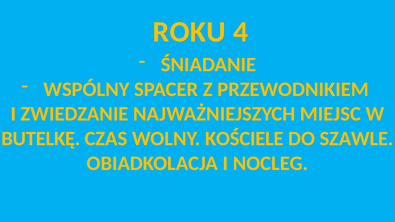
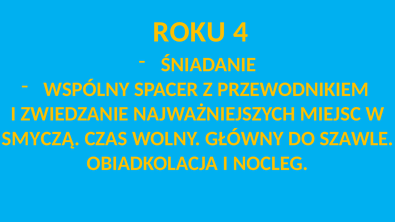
BUTELKĘ: BUTELKĘ -> SMYCZĄ
KOŚCIELE: KOŚCIELE -> GŁÓWNY
